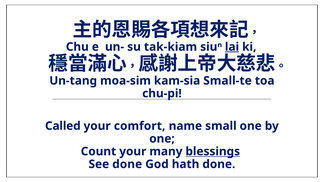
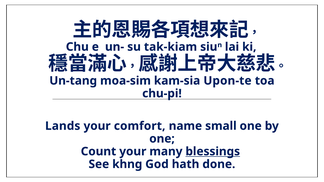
lai underline: present -> none
Small-te: Small-te -> Upon-te
Called: Called -> Lands
See done: done -> khng
